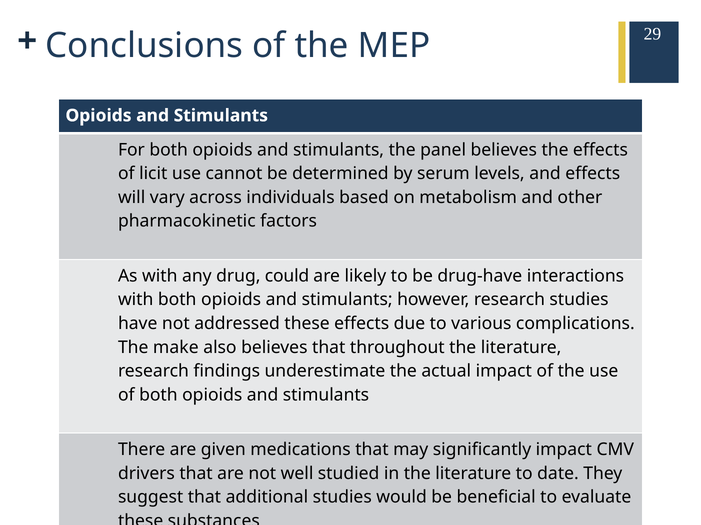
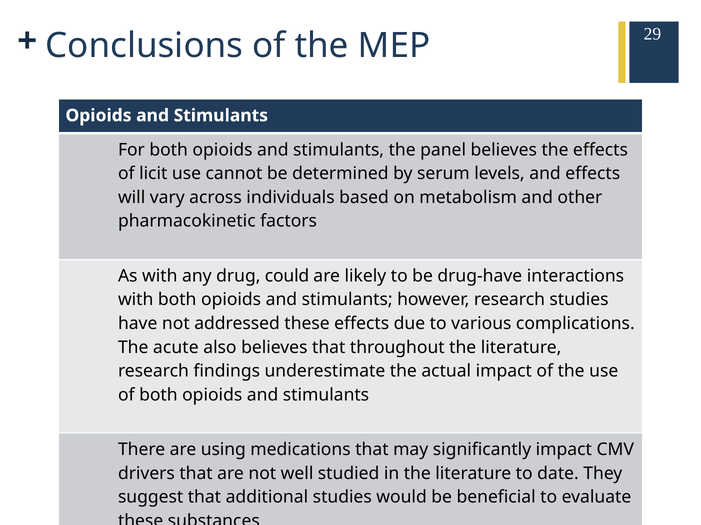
make: make -> acute
given: given -> using
